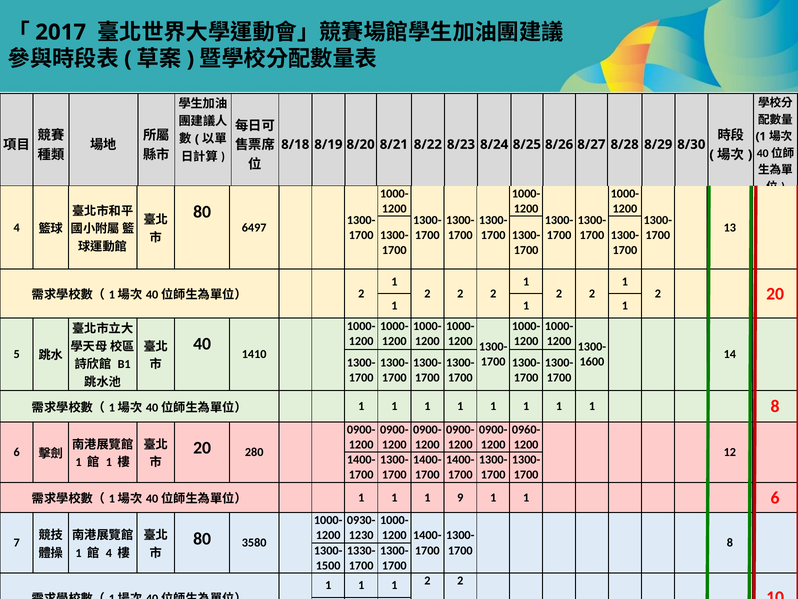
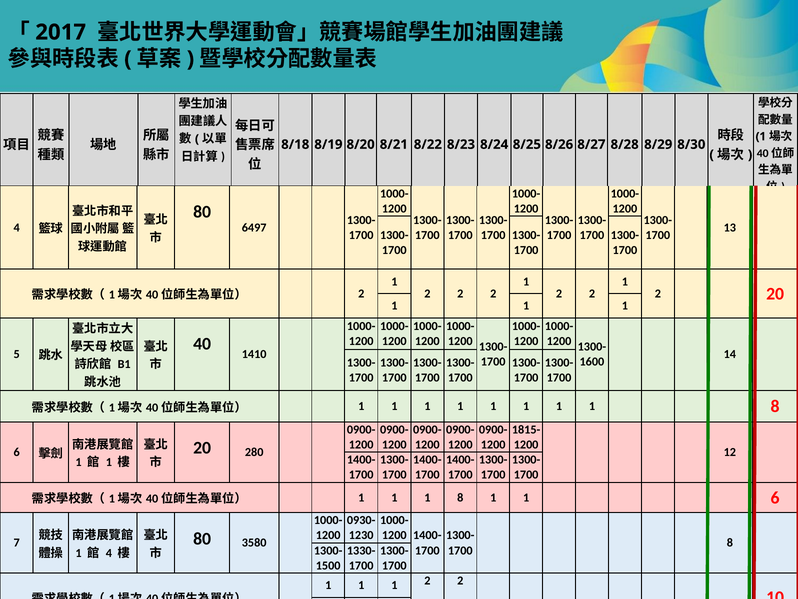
0960-: 0960- -> 1815-
9 at (460, 497): 9 -> 8
